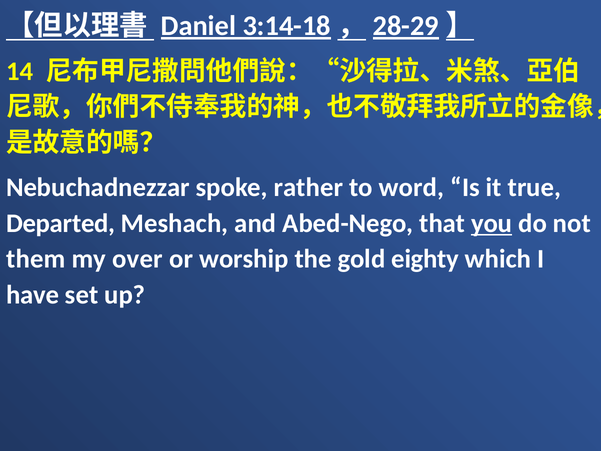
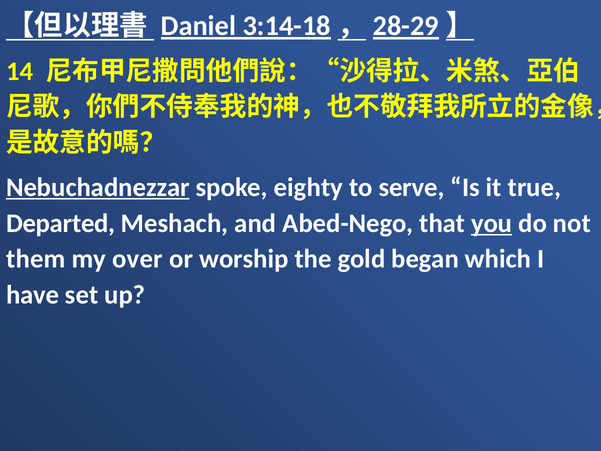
Nebuchadnezzar underline: none -> present
rather: rather -> eighty
word: word -> serve
eighty: eighty -> began
